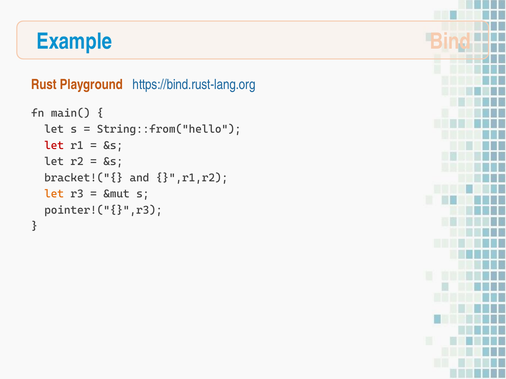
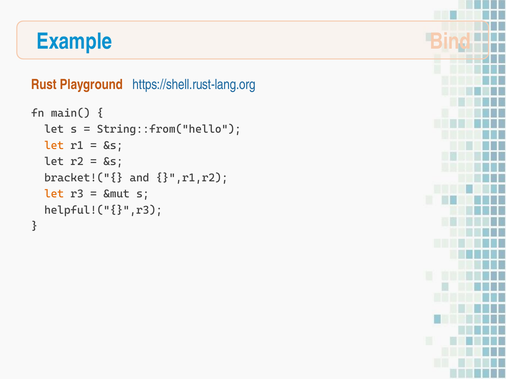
https://bind.rust-lang.org: https://bind.rust-lang.org -> https://shell.rust-lang.org
let at (54, 146) colour: red -> orange
pointer!("{}",r3: pointer!("{}",r3 -> helpful!("{}",r3
